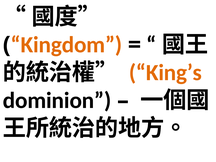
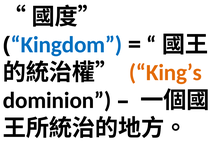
Kingdom colour: orange -> blue
